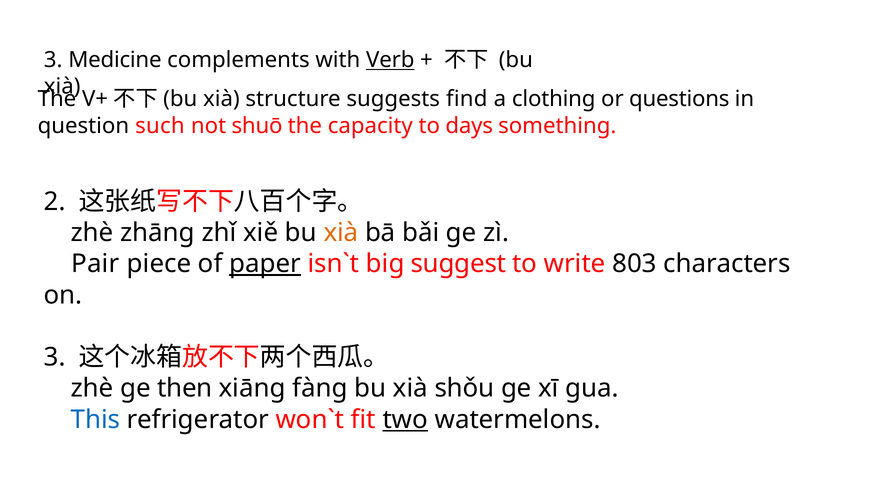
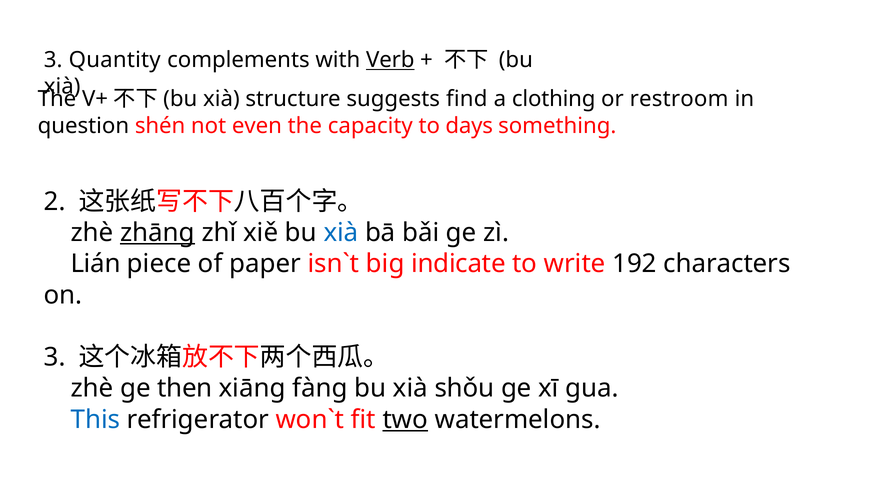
Medicine: Medicine -> Quantity
questions: questions -> restroom
such: such -> shén
shuō: shuō -> even
zhāng underline: none -> present
xià at (341, 233) colour: orange -> blue
Pair: Pair -> Lián
paper underline: present -> none
suggest: suggest -> indicate
803: 803 -> 192
